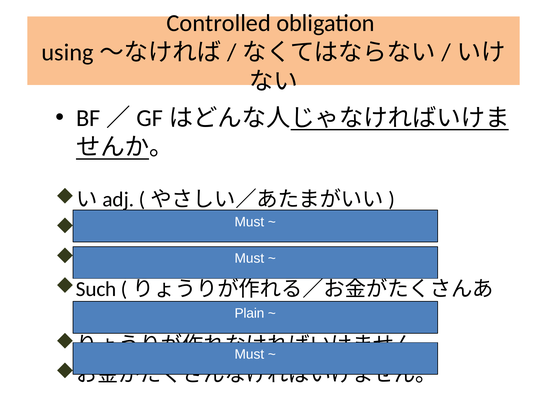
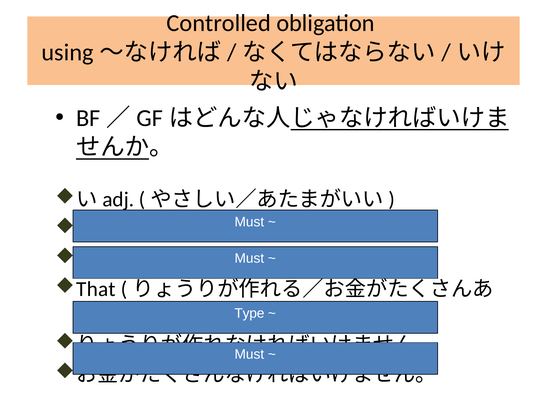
Such: Such -> That
Plain: Plain -> Type
